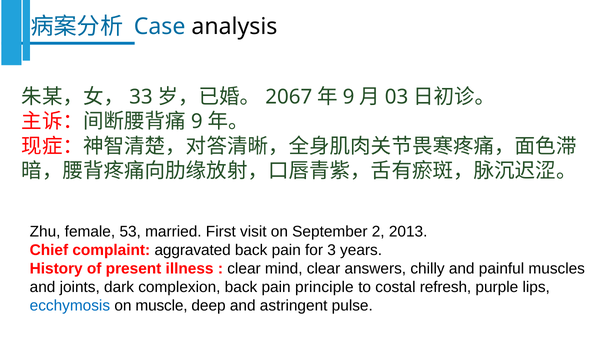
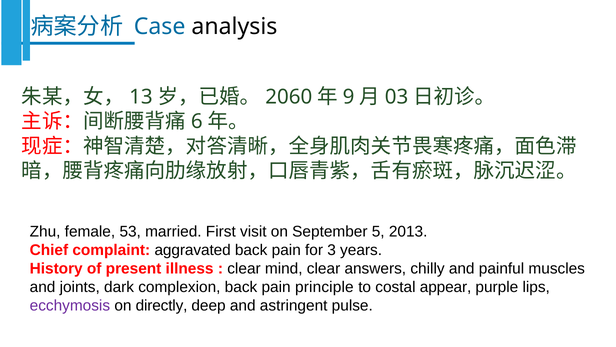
33: 33 -> 13
2067: 2067 -> 2060
9 at (197, 121): 9 -> 6
2: 2 -> 5
refresh: refresh -> appear
ecchymosis colour: blue -> purple
muscle: muscle -> directly
